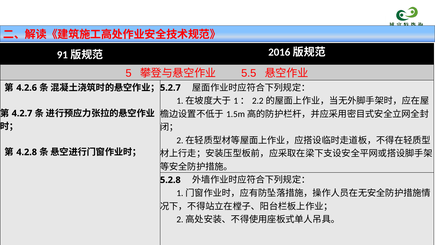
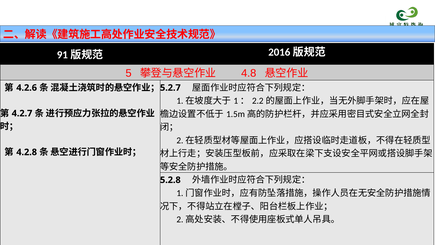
5.5: 5.5 -> 4.8
